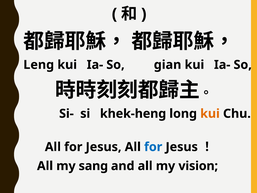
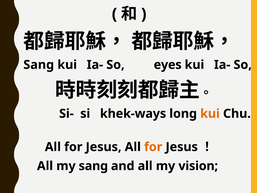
Leng at (39, 65): Leng -> Sang
gian: gian -> eyes
khek-heng: khek-heng -> khek-ways
for at (153, 147) colour: blue -> orange
